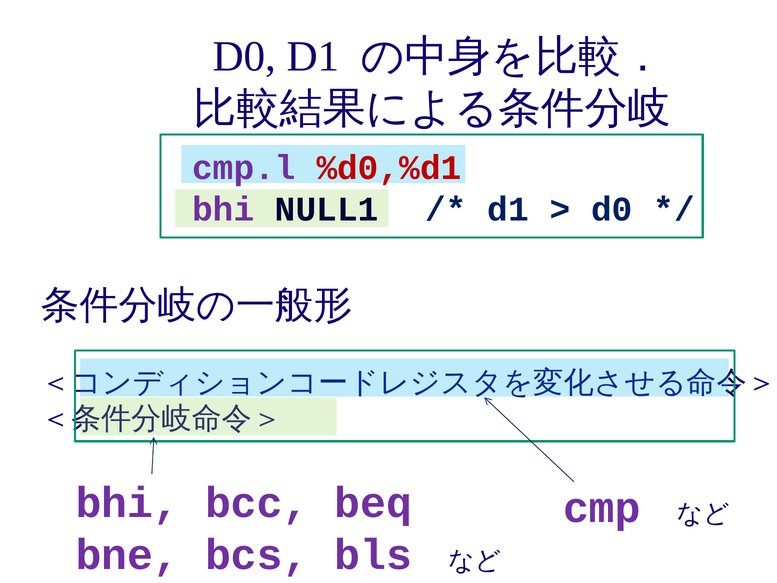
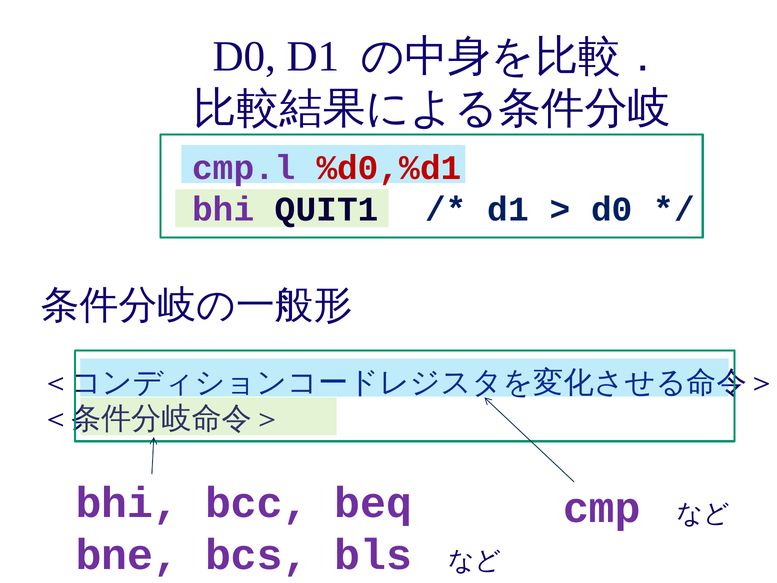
NULL1: NULL1 -> QUIT1
